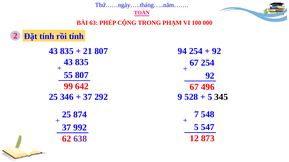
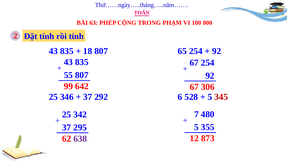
21: 21 -> 18
94: 94 -> 65
496: 496 -> 306
9: 9 -> 6
345 colour: black -> red
548: 548 -> 480
874: 874 -> 342
547: 547 -> 355
992: 992 -> 295
